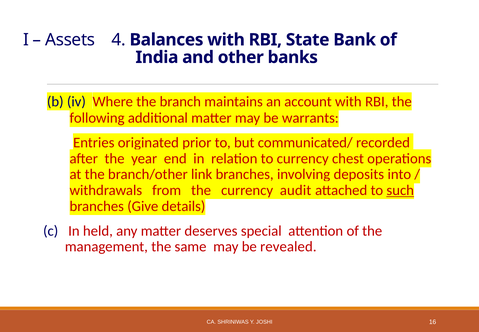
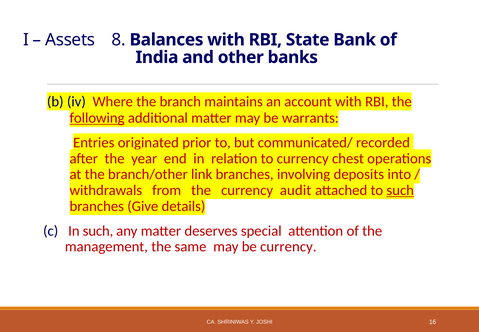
4: 4 -> 8
following underline: none -> present
In held: held -> such
be revealed: revealed -> currency
